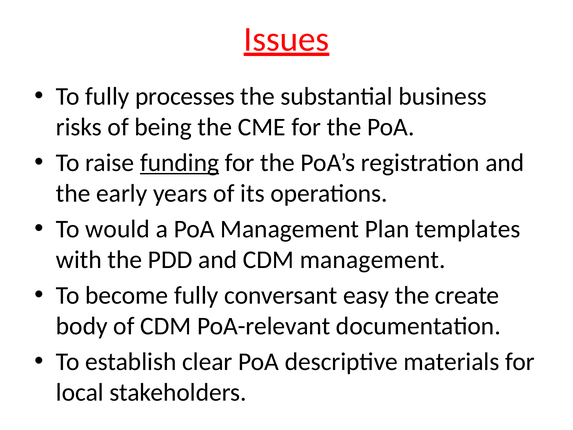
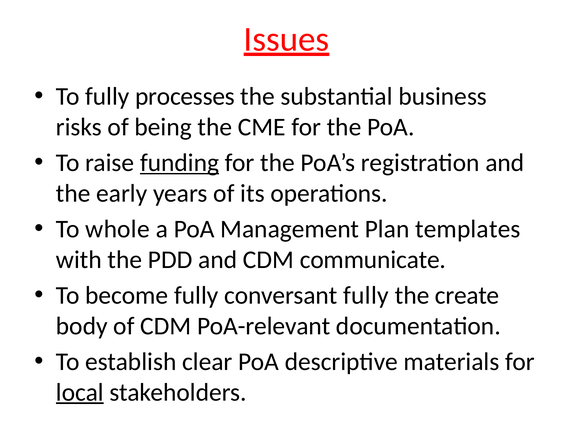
would: would -> whole
CDM management: management -> communicate
conversant easy: easy -> fully
local underline: none -> present
